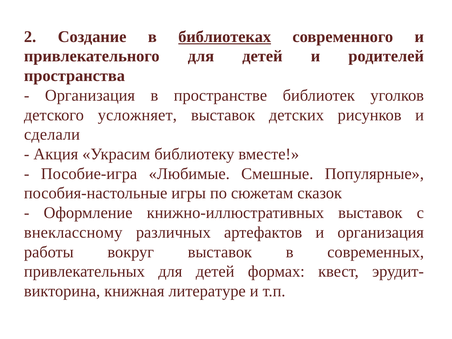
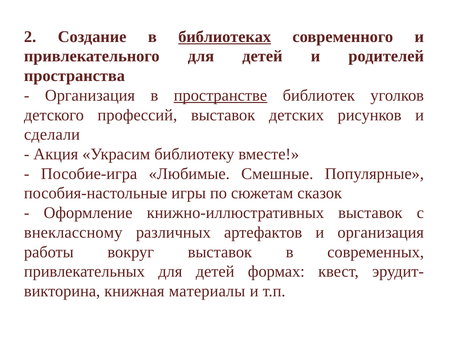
пространстве underline: none -> present
усложняет: усложняет -> профессий
литературе: литературе -> материалы
